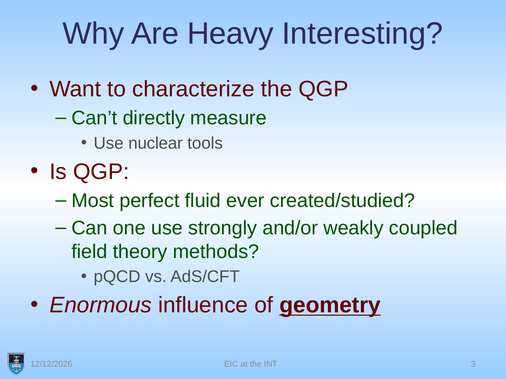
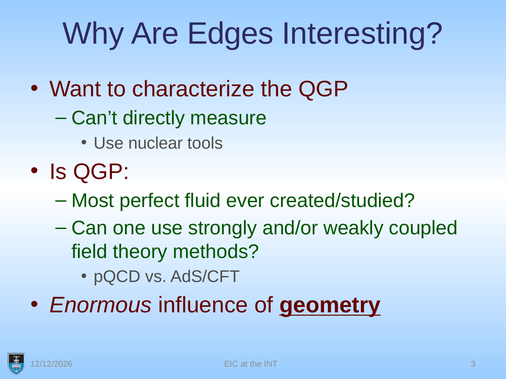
Heavy: Heavy -> Edges
